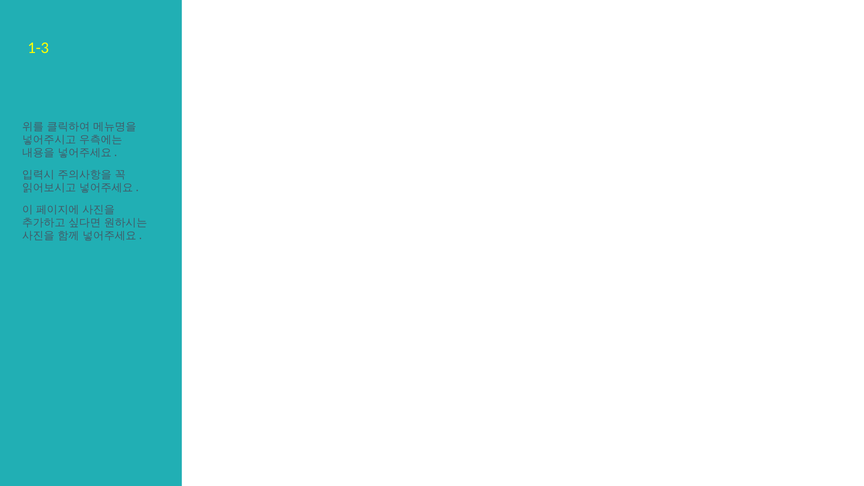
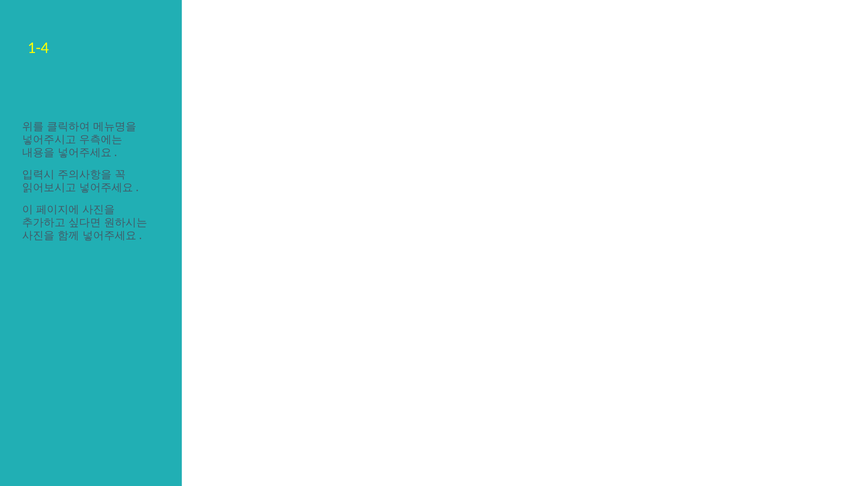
1-3: 1-3 -> 1-4
